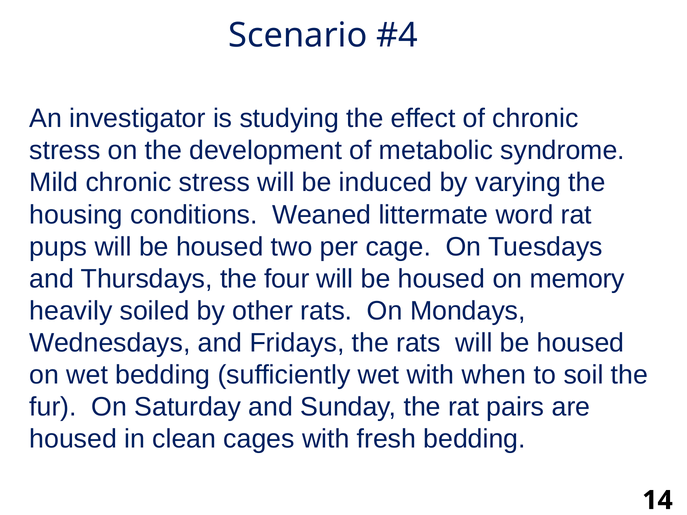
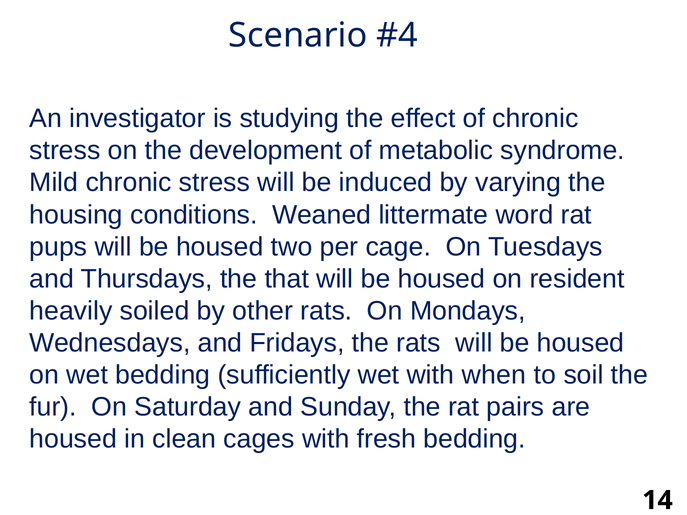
four: four -> that
memory: memory -> resident
